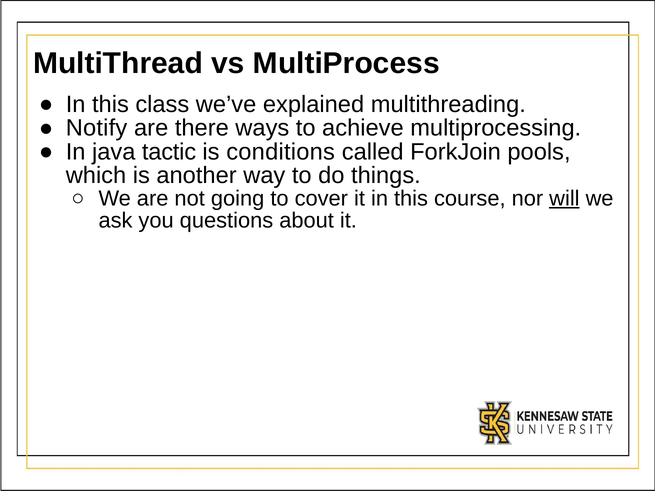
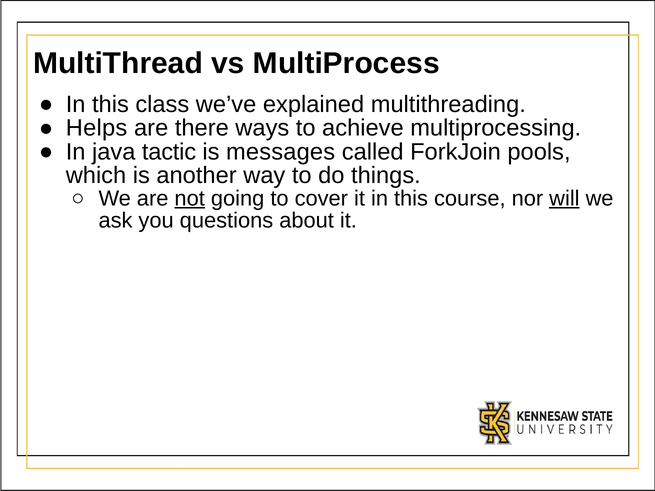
Notify: Notify -> Helps
conditions: conditions -> messages
not underline: none -> present
